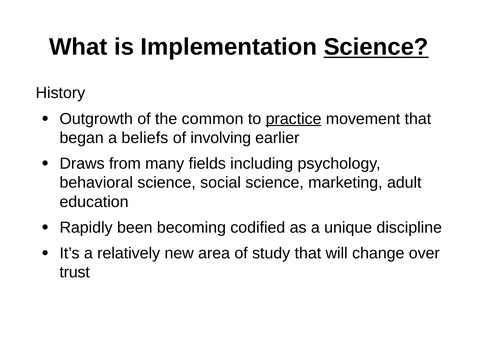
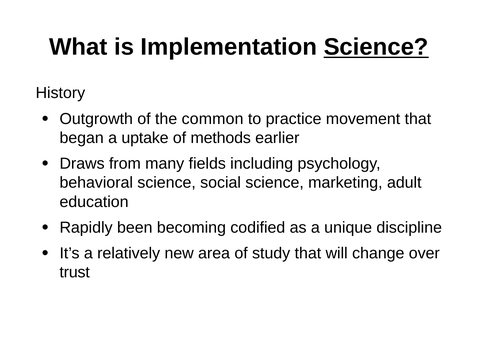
practice underline: present -> none
beliefs: beliefs -> uptake
involving: involving -> methods
